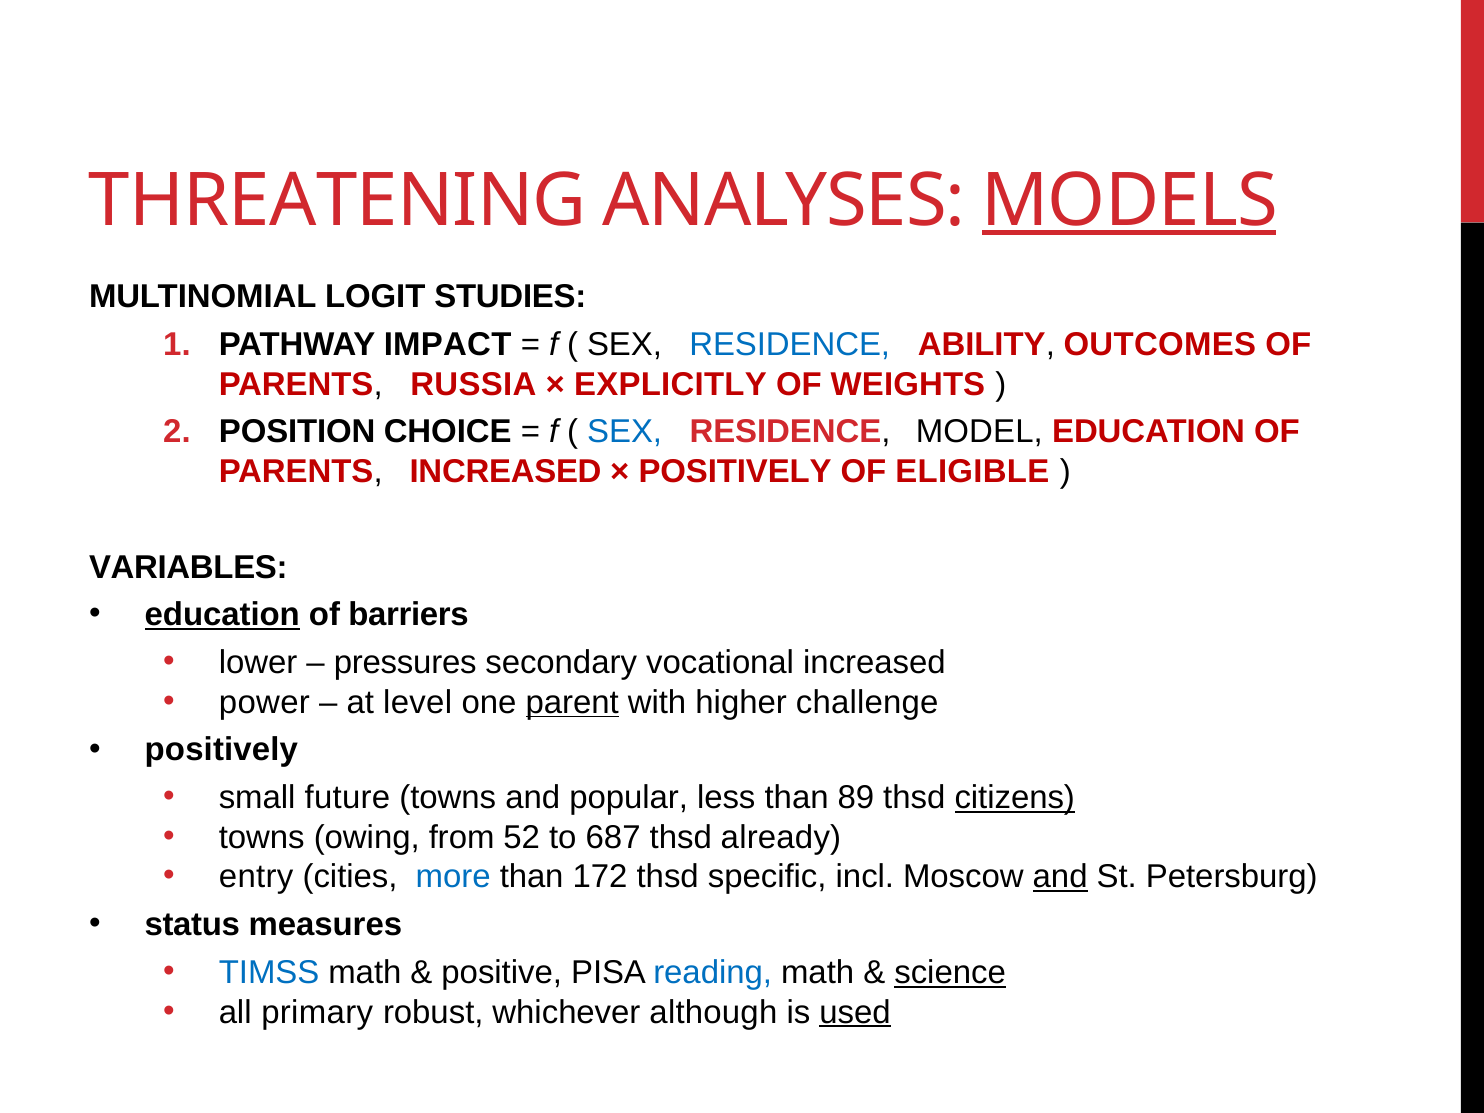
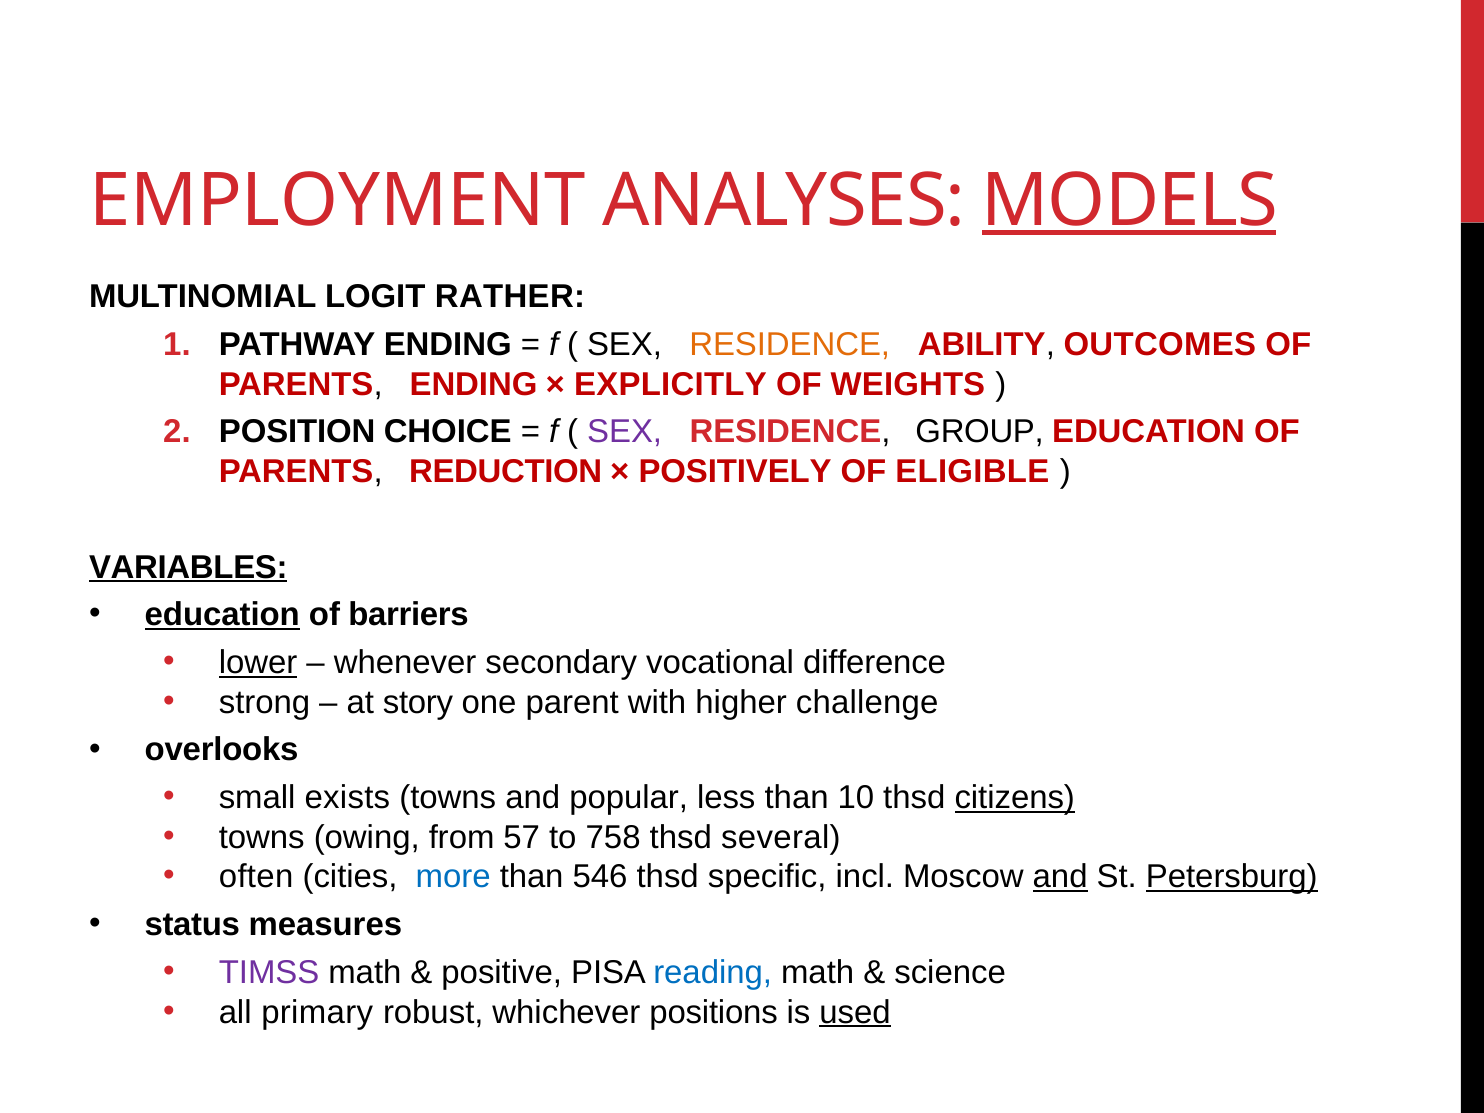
THREATENING: THREATENING -> EMPLOYMENT
STUDIES: STUDIES -> RATHER
PATHWAY IMPACT: IMPACT -> ENDING
RESIDENCE at (790, 345) colour: blue -> orange
PARENTS RUSSIA: RUSSIA -> ENDING
SEX at (625, 432) colour: blue -> purple
MODEL: MODEL -> GROUP
PARENTS INCREASED: INCREASED -> REDUCTION
VARIABLES underline: none -> present
lower underline: none -> present
pressures: pressures -> whenever
vocational increased: increased -> difference
power: power -> strong
level: level -> story
parent underline: present -> none
positively at (221, 750): positively -> overlooks
future: future -> exists
89: 89 -> 10
52: 52 -> 57
687: 687 -> 758
already: already -> several
entry: entry -> often
172: 172 -> 546
Petersburg underline: none -> present
TIMSS colour: blue -> purple
science underline: present -> none
although: although -> positions
